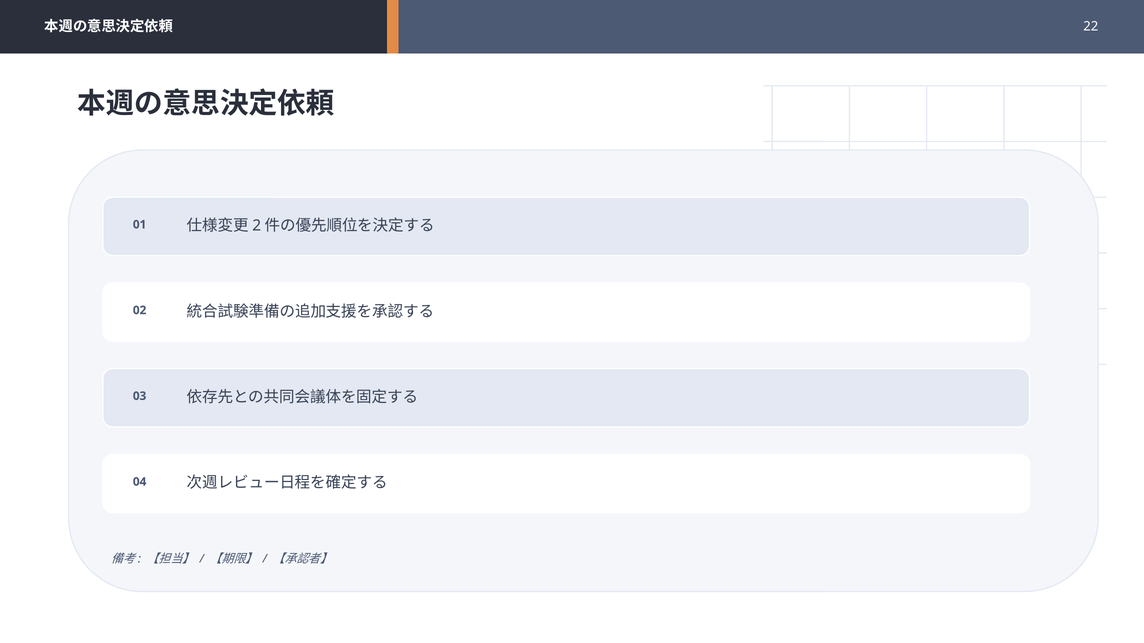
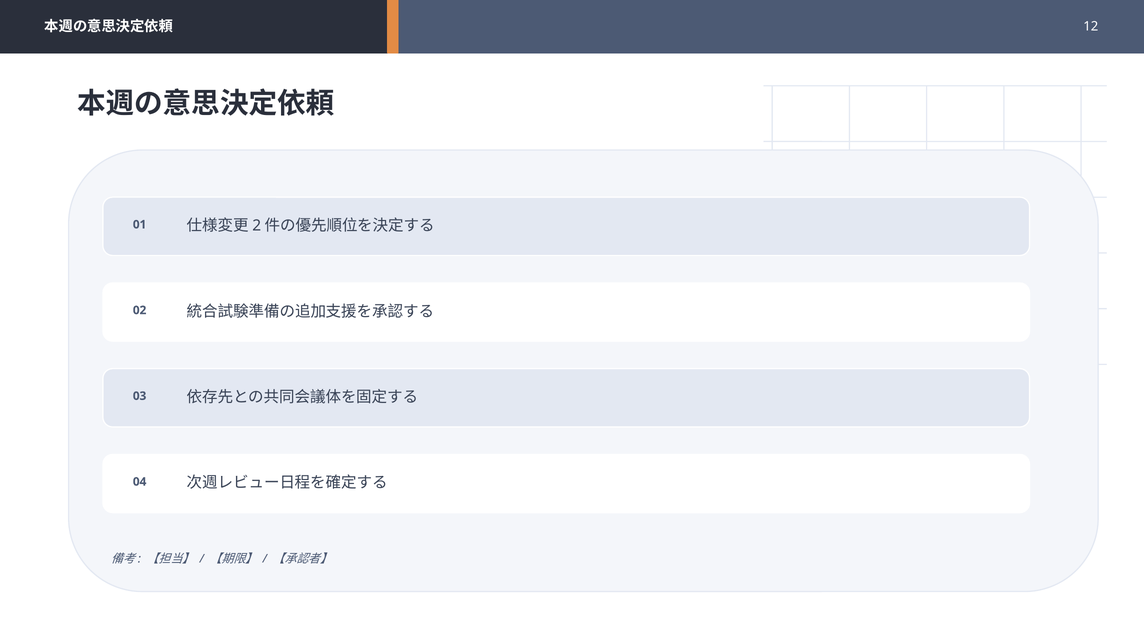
22: 22 -> 12
